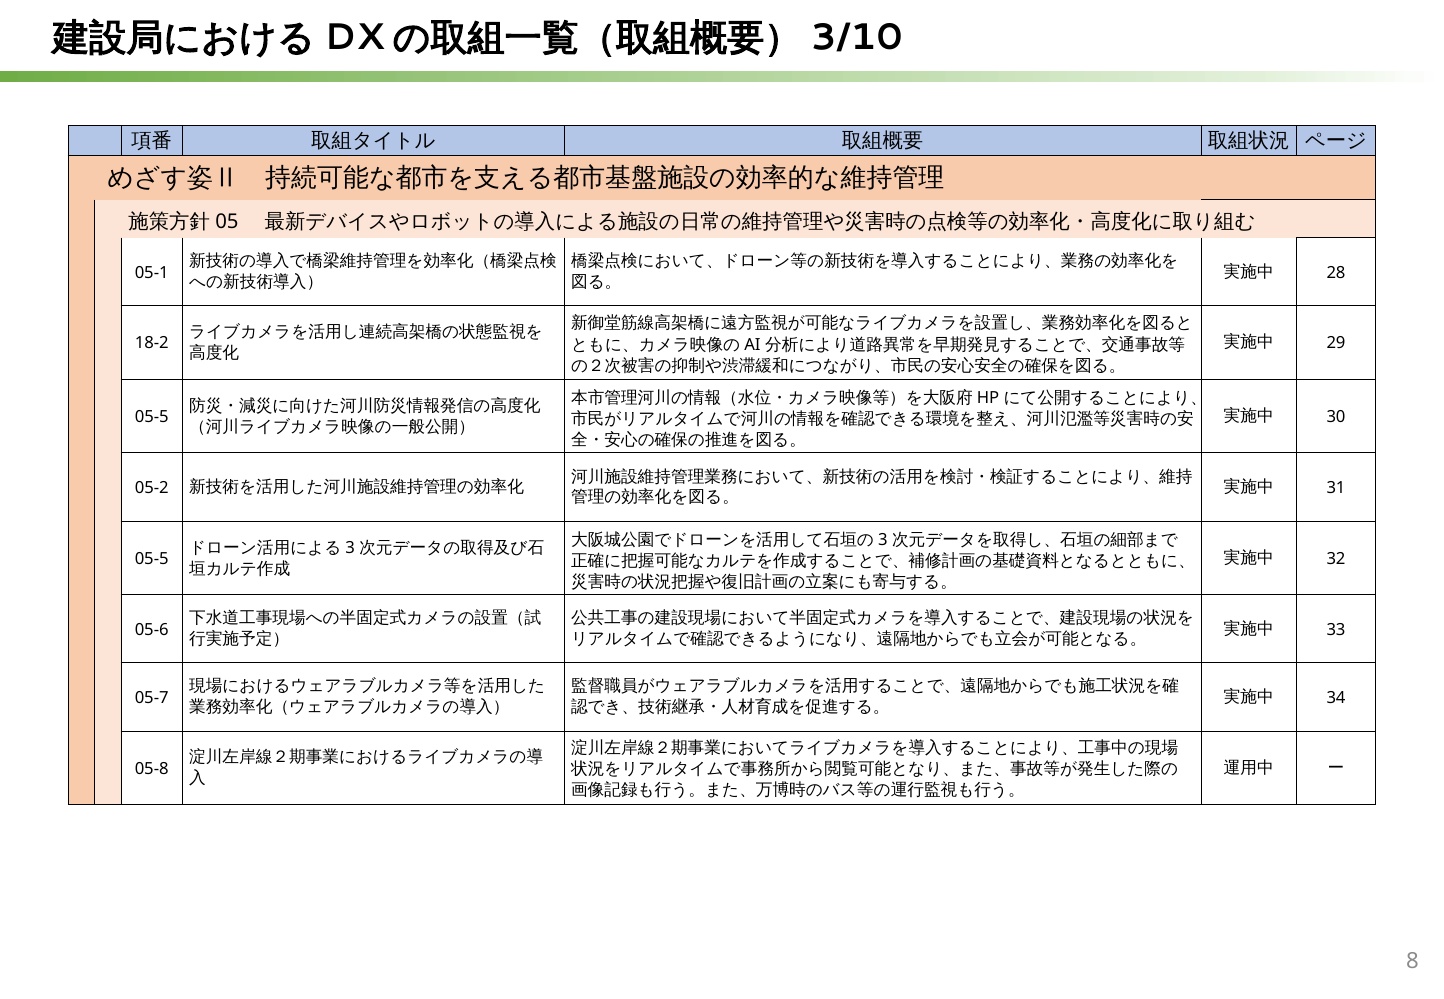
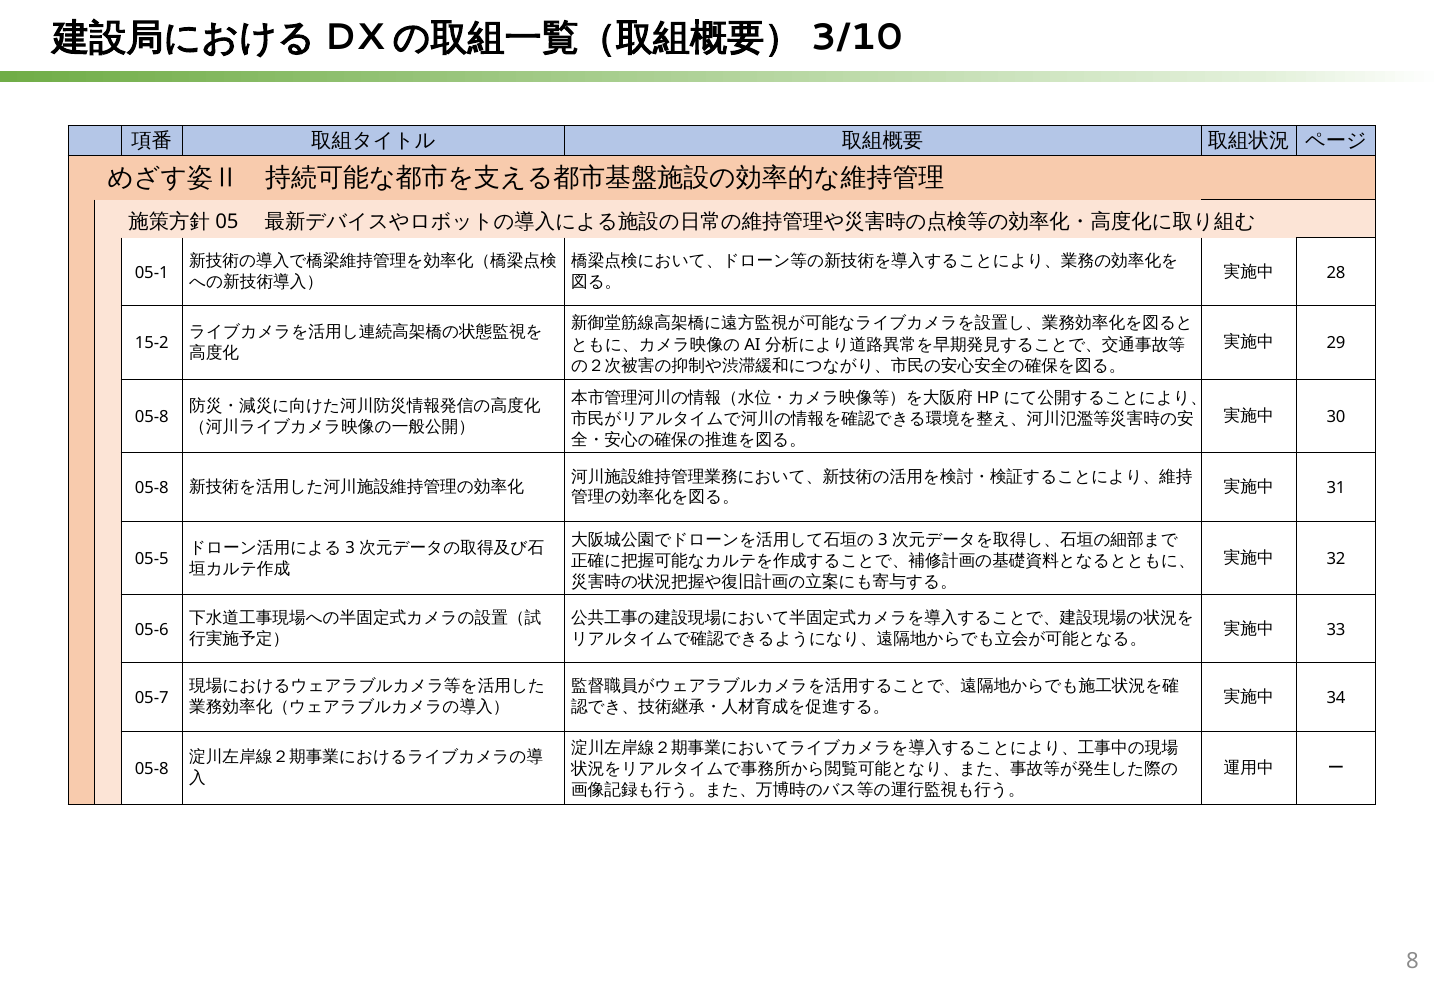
18-2: 18-2 -> 15-2
05-5 at (152, 417): 05-5 -> 05-8
05-2 at (152, 488): 05-2 -> 05-8
